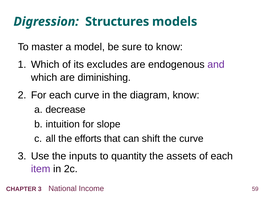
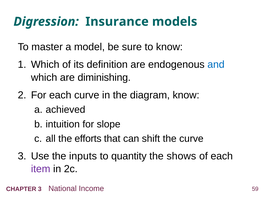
Structures: Structures -> Insurance
excludes: excludes -> definition
and colour: purple -> blue
decrease: decrease -> achieved
assets: assets -> shows
